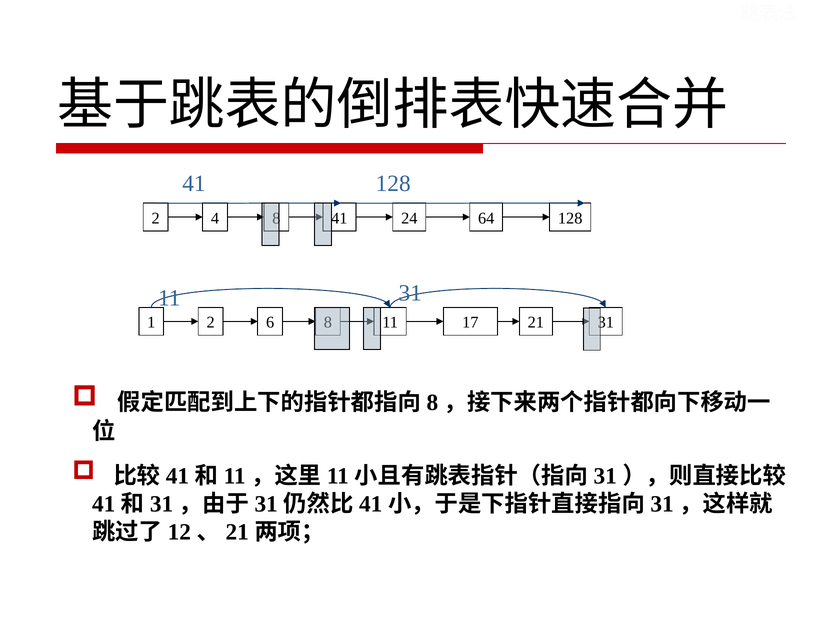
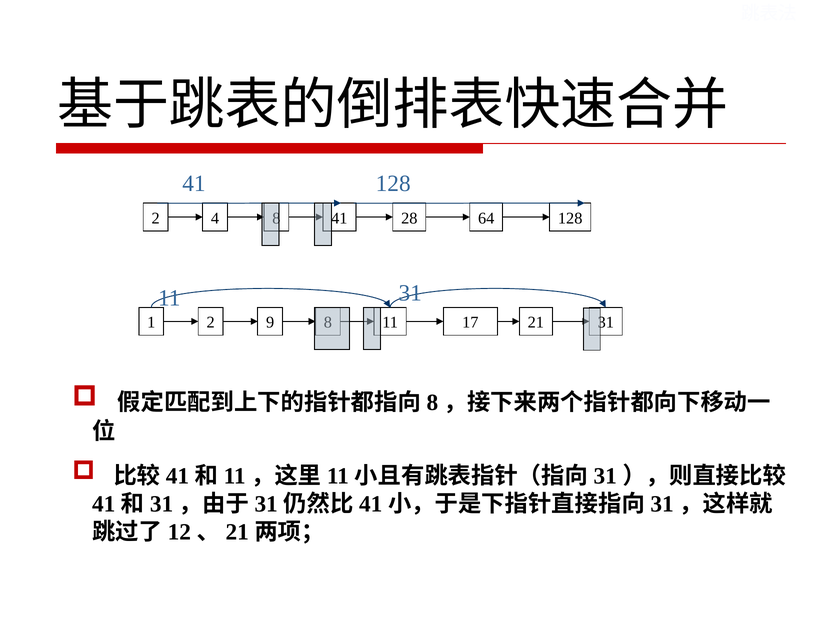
24: 24 -> 28
6: 6 -> 9
